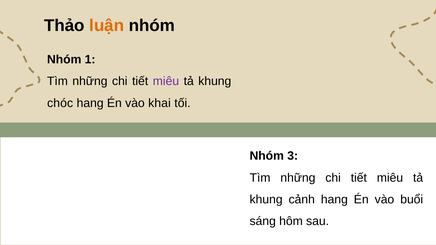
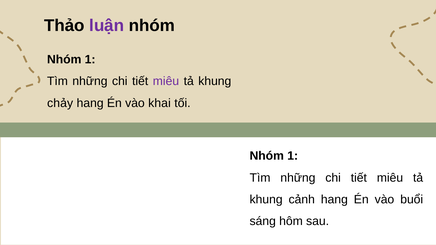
luận colour: orange -> purple
chóc: chóc -> chảy
3 at (293, 156): 3 -> 1
